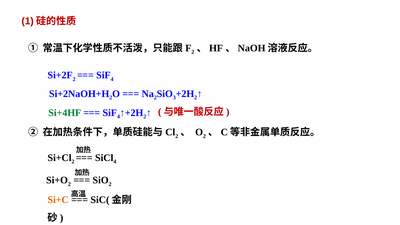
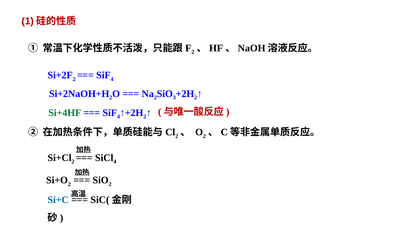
Si+C colour: orange -> blue
